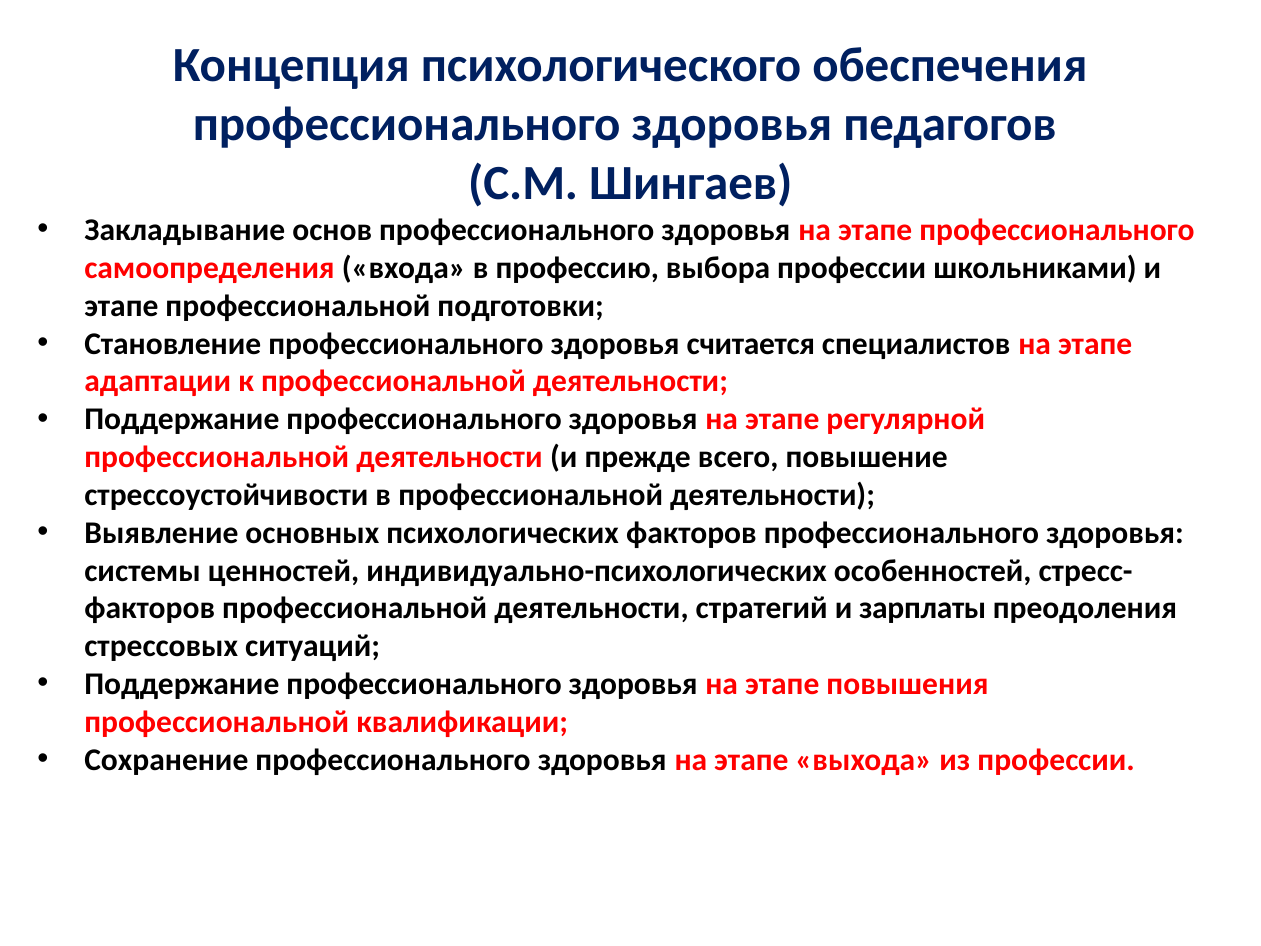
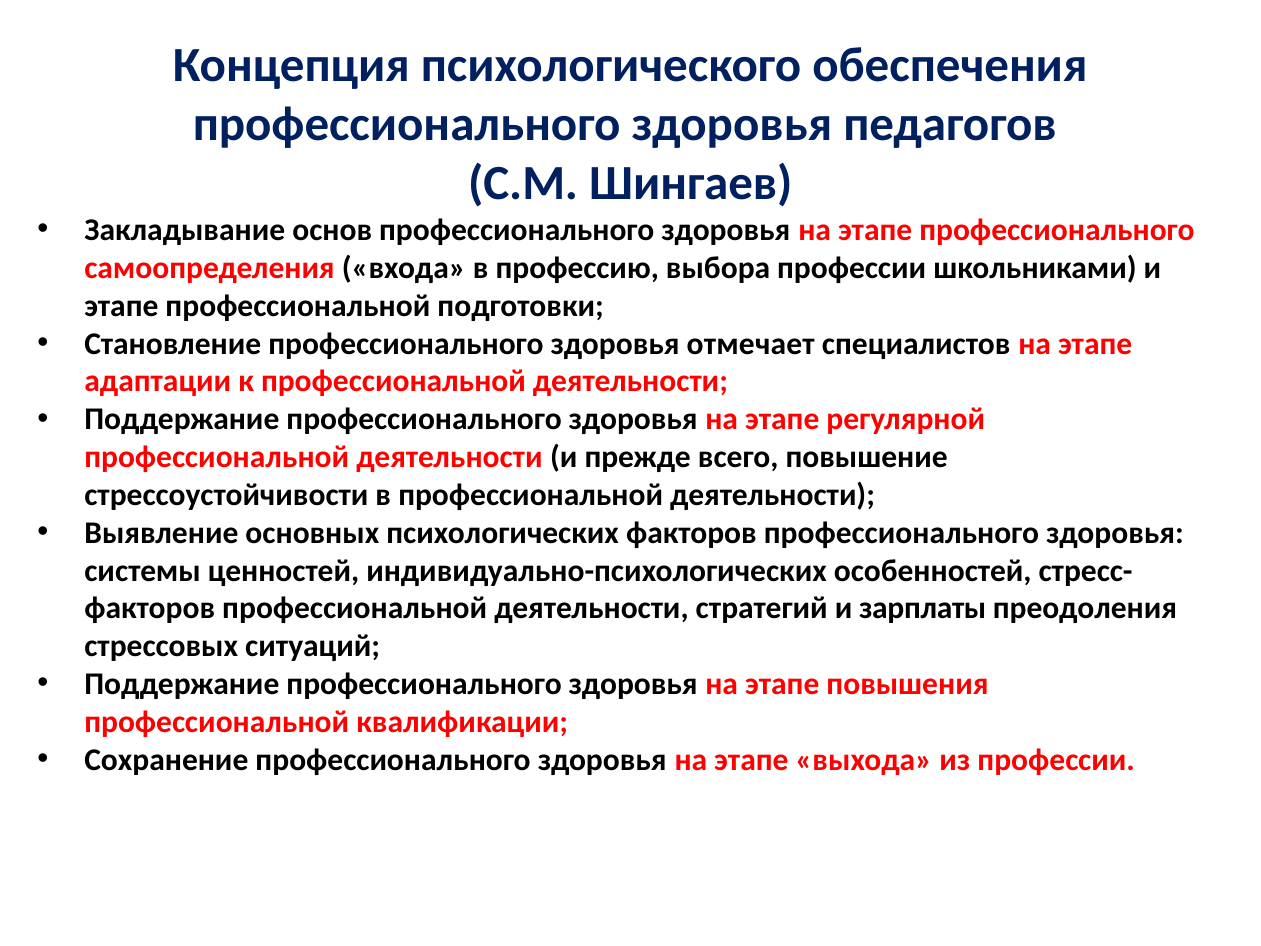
считается: считается -> отмечает
